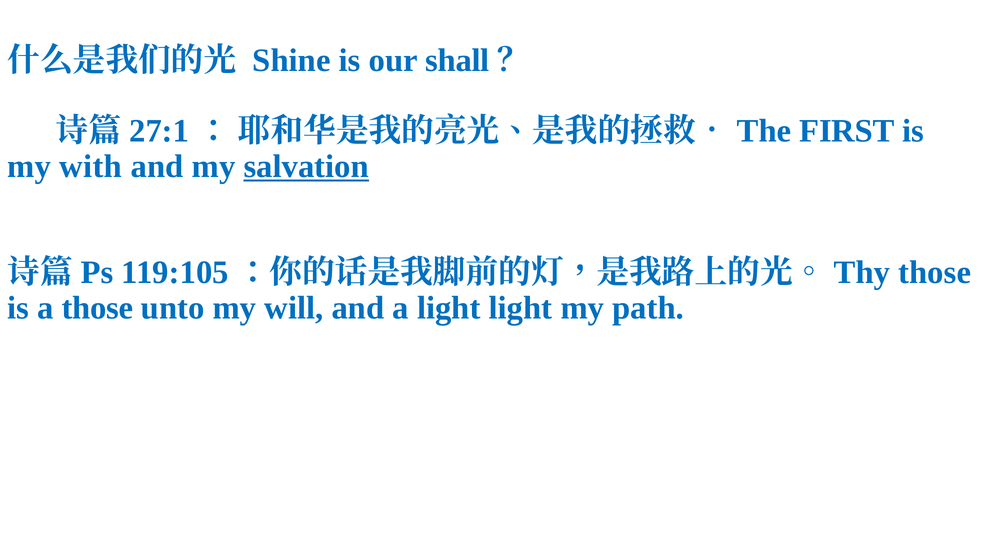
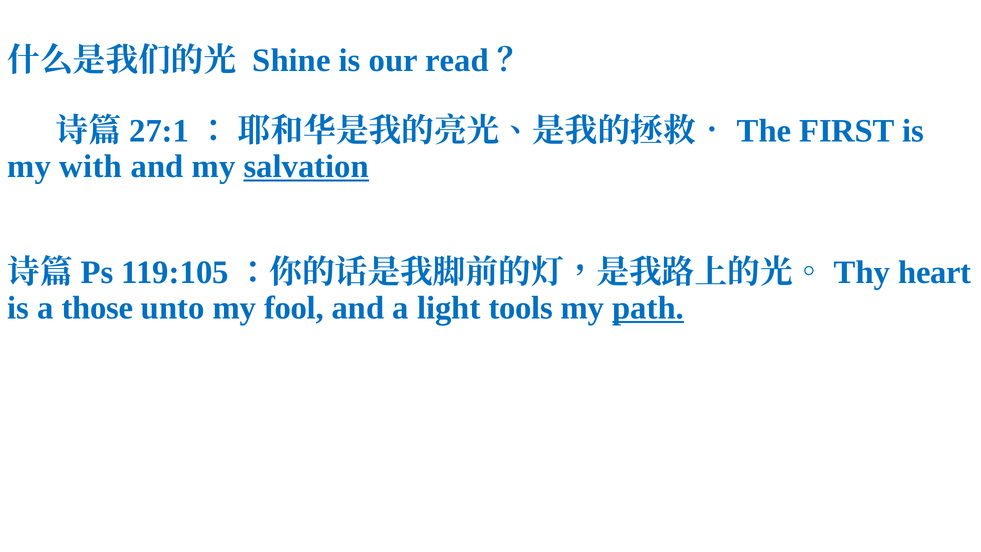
shall: shall -> read
those at (935, 272): those -> heart
will: will -> fool
light light: light -> tools
path underline: none -> present
